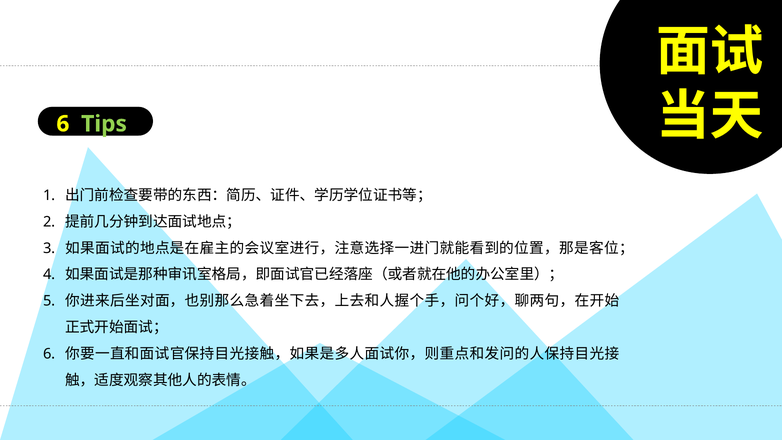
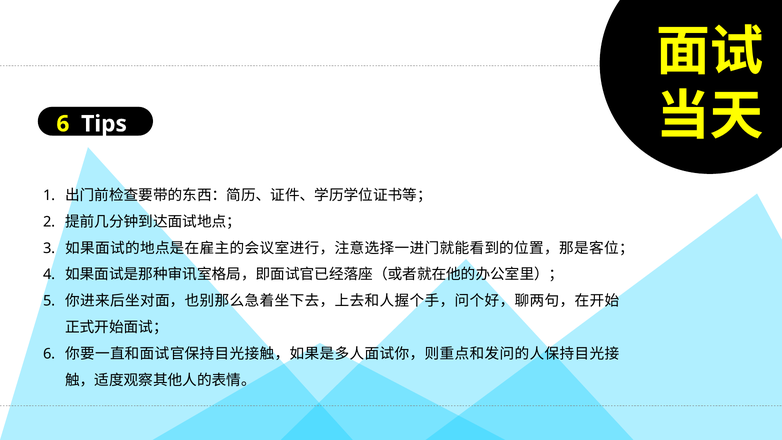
Tips colour: light green -> white
